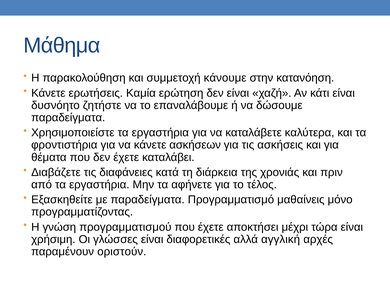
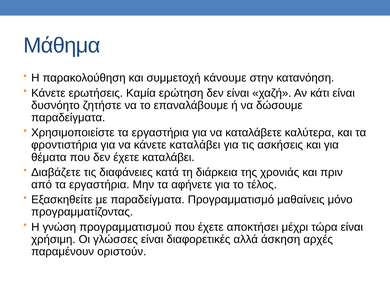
κάνετε ασκήσεων: ασκήσεων -> καταλάβει
αγγλική: αγγλική -> άσκηση
